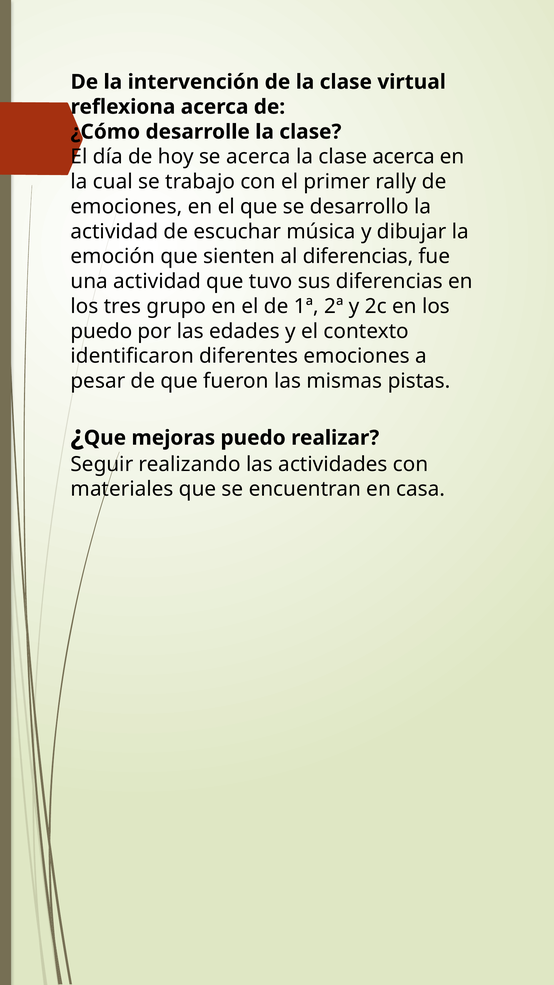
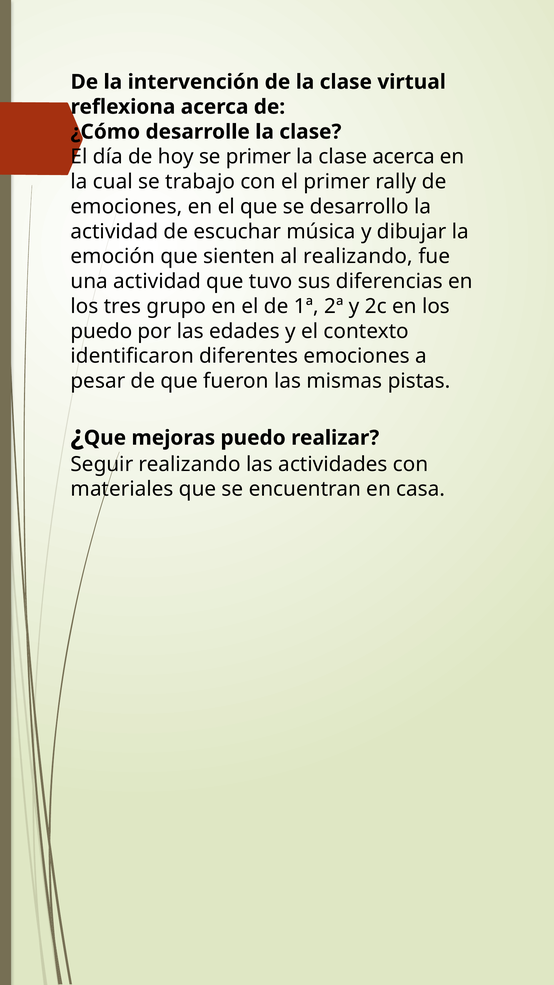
se acerca: acerca -> primer
al diferencias: diferencias -> realizando
